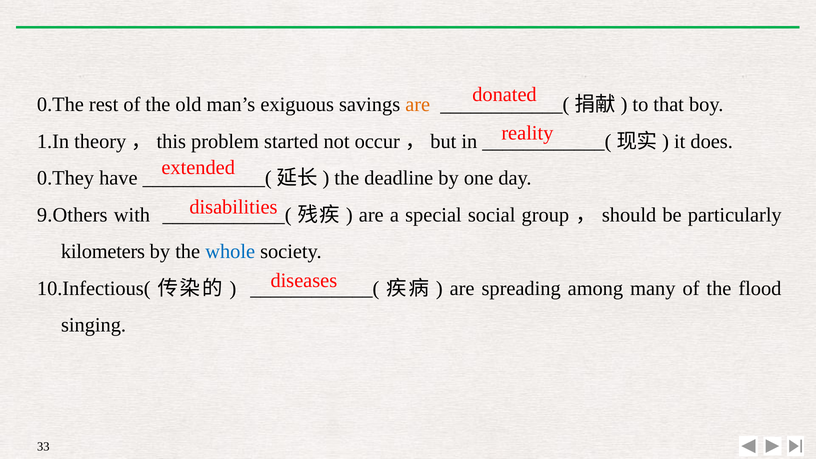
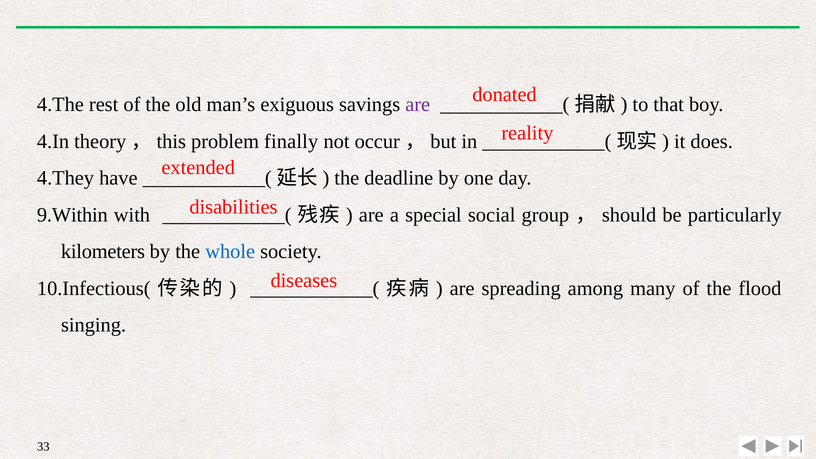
0.The: 0.The -> 4.The
are at (418, 105) colour: orange -> purple
1.In: 1.In -> 4.In
started: started -> finally
0.They: 0.They -> 4.They
9.Others: 9.Others -> 9.Within
